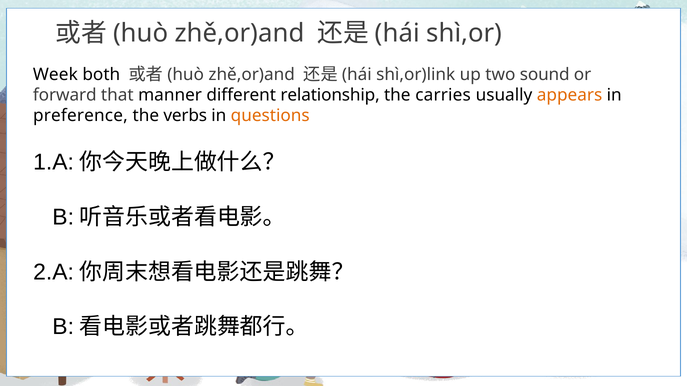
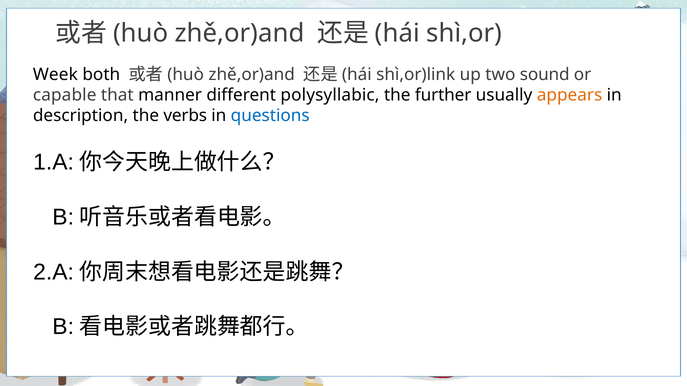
forward: forward -> capable
relationship: relationship -> polysyllabic
carries: carries -> further
preference: preference -> description
questions colour: orange -> blue
